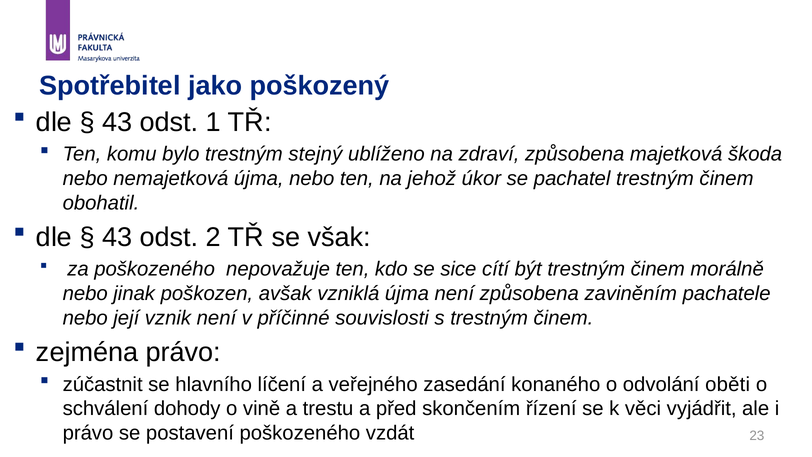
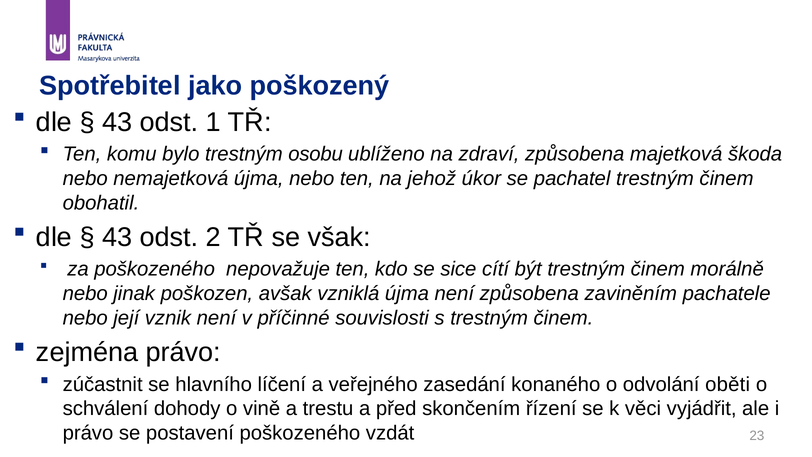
stejný: stejný -> osobu
